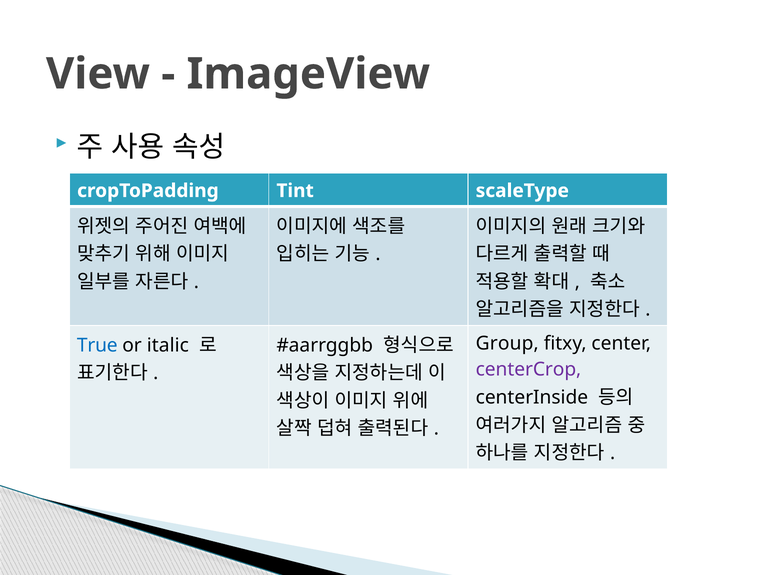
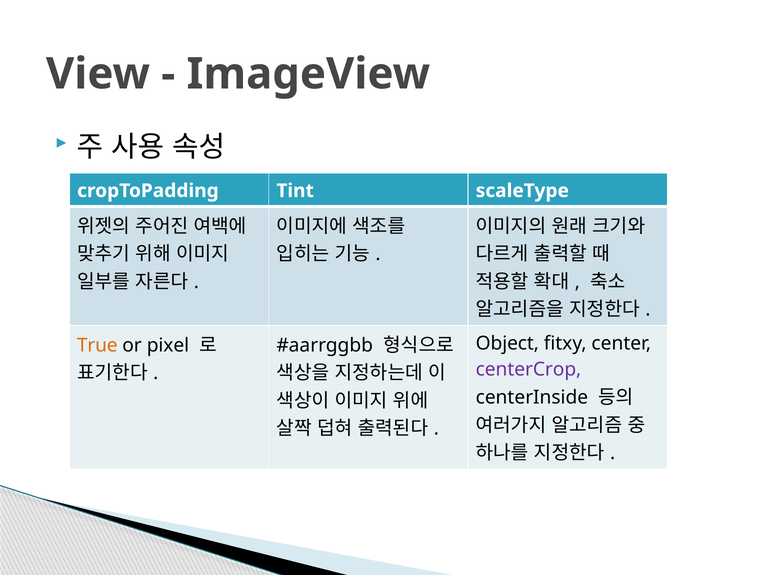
Group: Group -> Object
True colour: blue -> orange
italic: italic -> pixel
